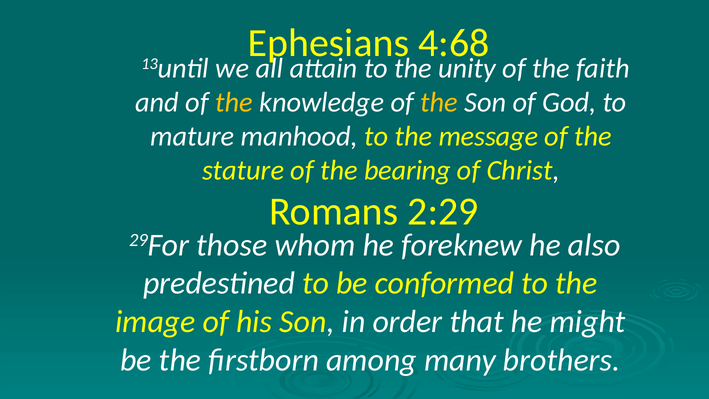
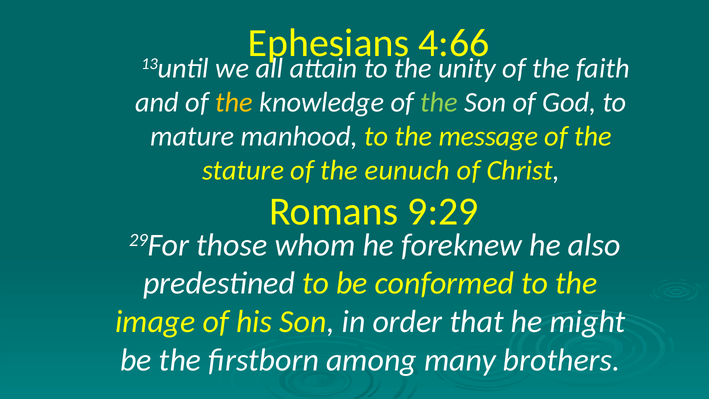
4:68: 4:68 -> 4:66
the at (439, 102) colour: yellow -> light green
bearing: bearing -> eunuch
2:29: 2:29 -> 9:29
